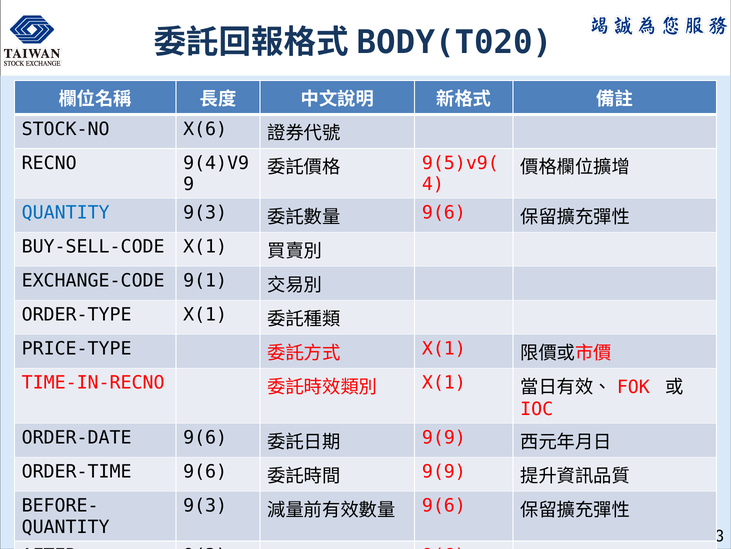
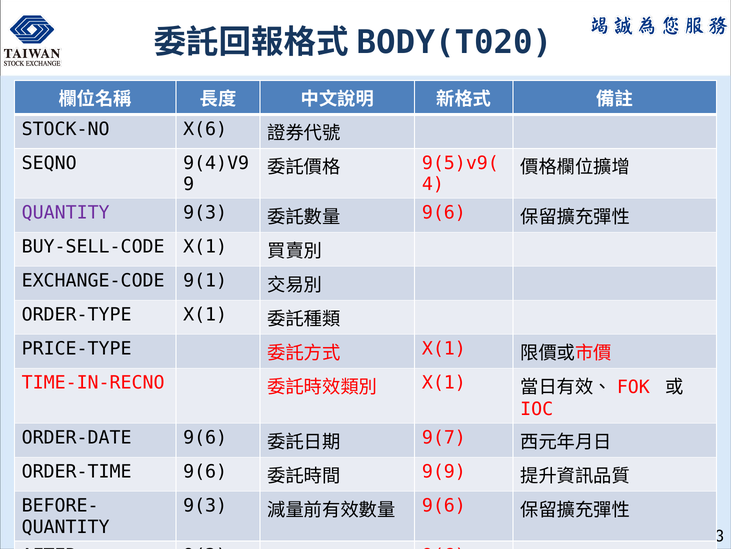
RECNO: RECNO -> SEQNO
QUANTITY at (66, 213) colour: blue -> purple
9(9 at (444, 437): 9(9 -> 9(7
